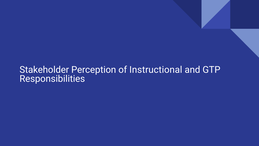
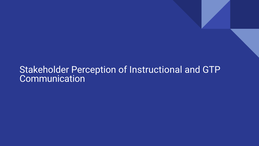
Responsibilities: Responsibilities -> Communication
